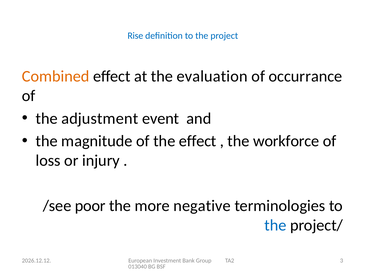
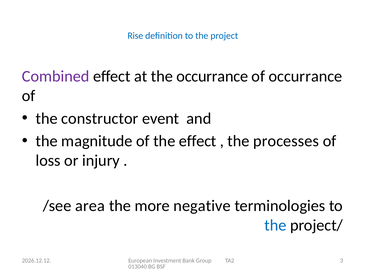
Combined colour: orange -> purple
the evaluation: evaluation -> occurrance
adjustment: adjustment -> constructor
workforce: workforce -> processes
poor: poor -> area
